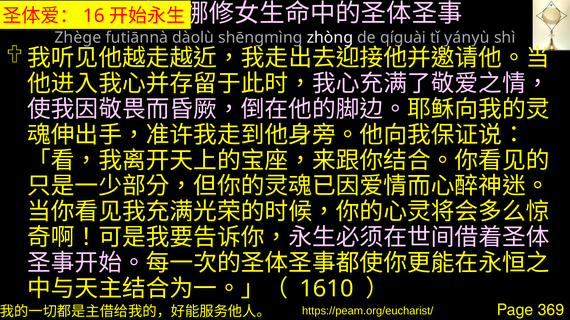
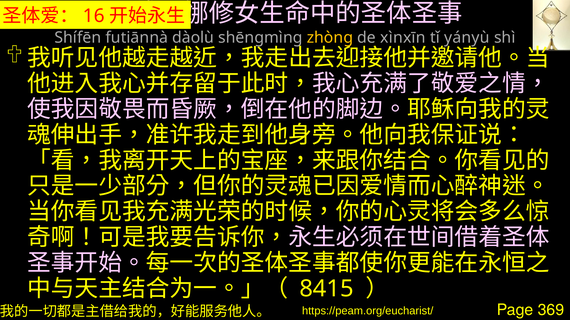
Zhège: Zhège -> Shífēn
zhòng colour: white -> yellow
qíguài: qíguài -> xìnxīn
1610: 1610 -> 8415
